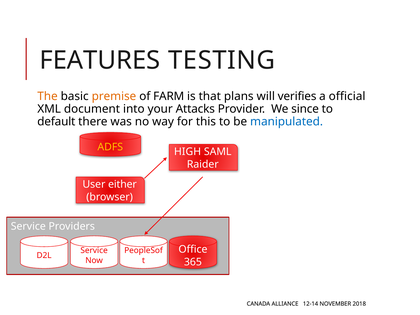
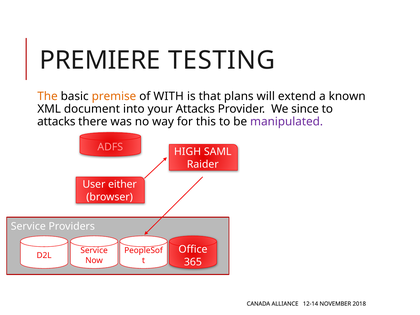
FEATURES: FEATURES -> PREMIERE
FARM: FARM -> WITH
verifies: verifies -> extend
official: official -> known
default at (56, 121): default -> attacks
manipulated colour: blue -> purple
ADFS colour: yellow -> pink
